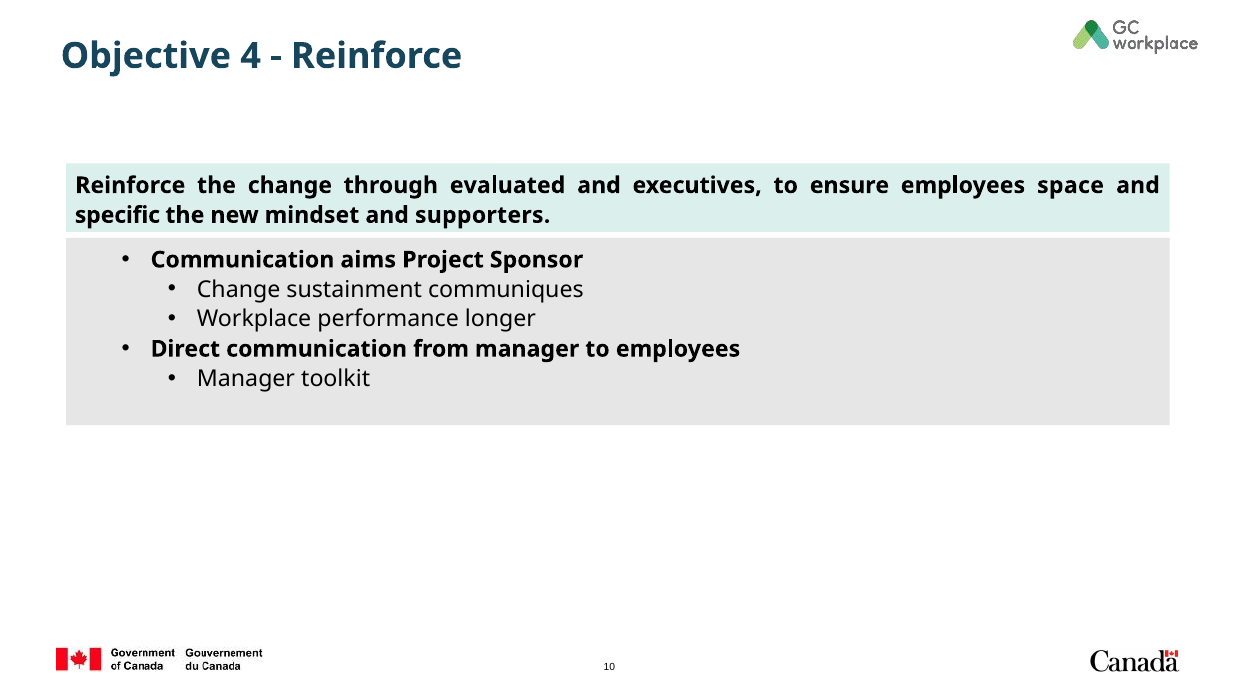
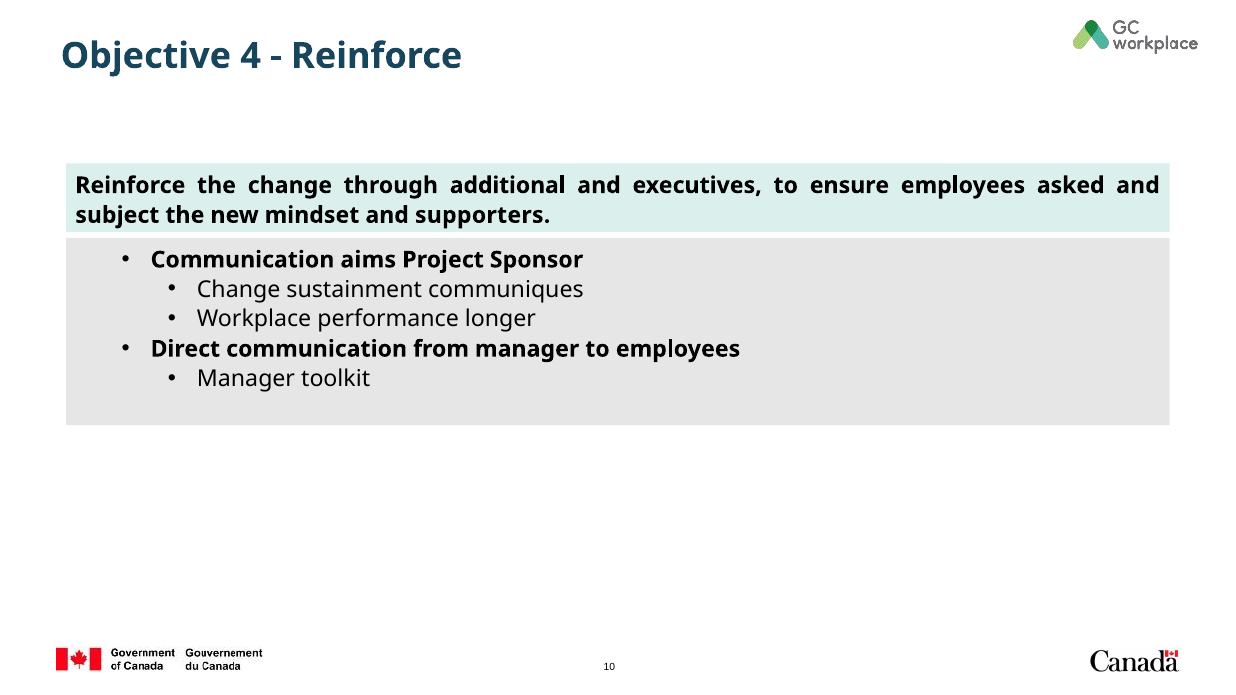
evaluated: evaluated -> additional
space: space -> asked
specific: specific -> subject
